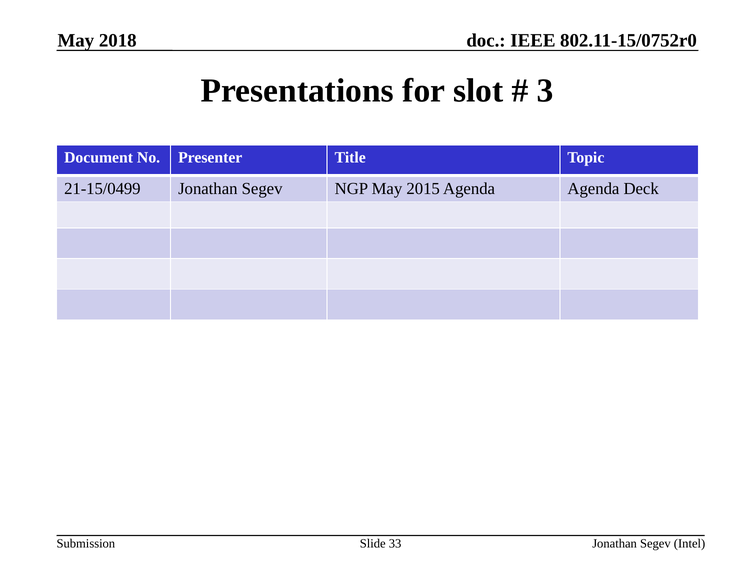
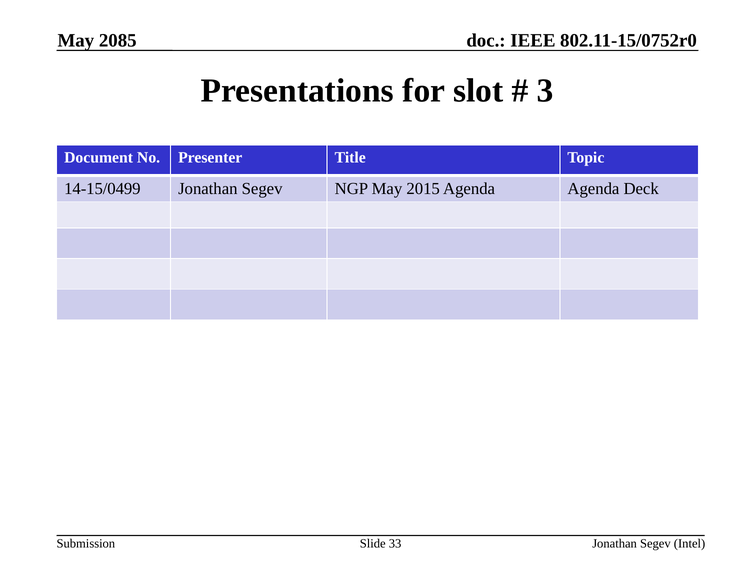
2018: 2018 -> 2085
21-15/0499: 21-15/0499 -> 14-15/0499
